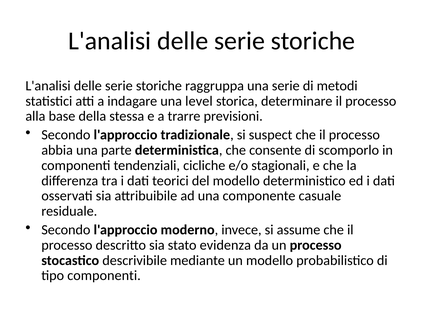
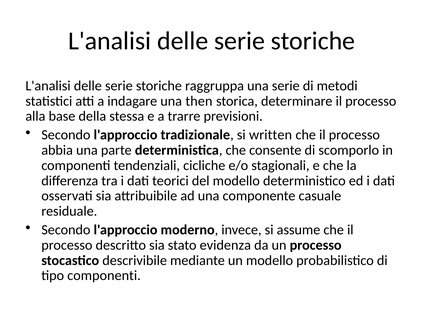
level: level -> then
suspect: suspect -> written
